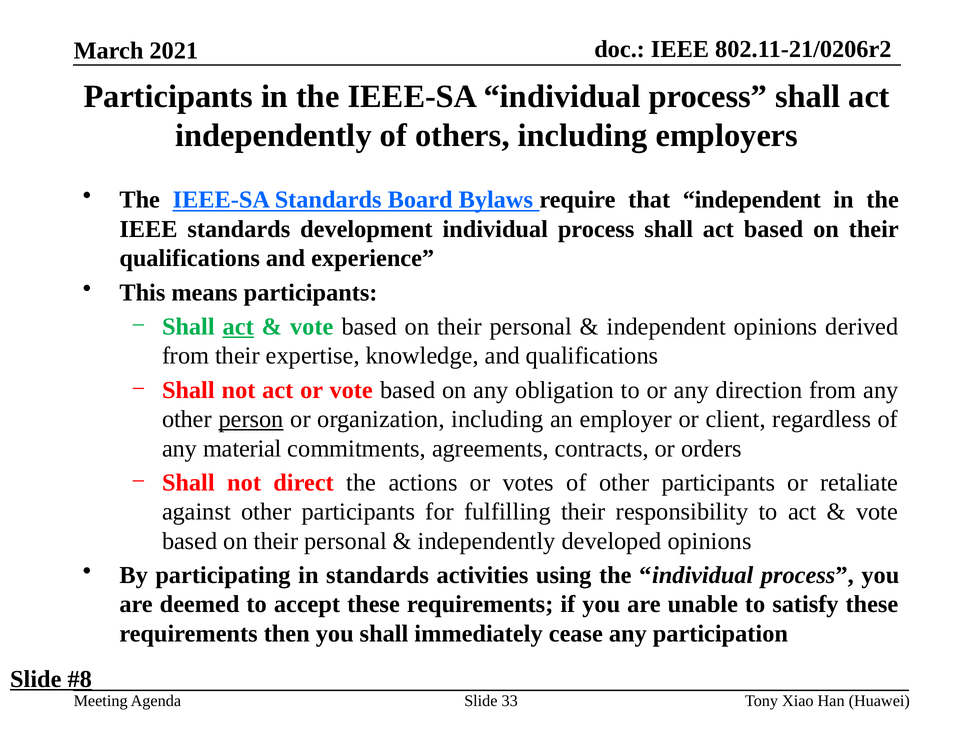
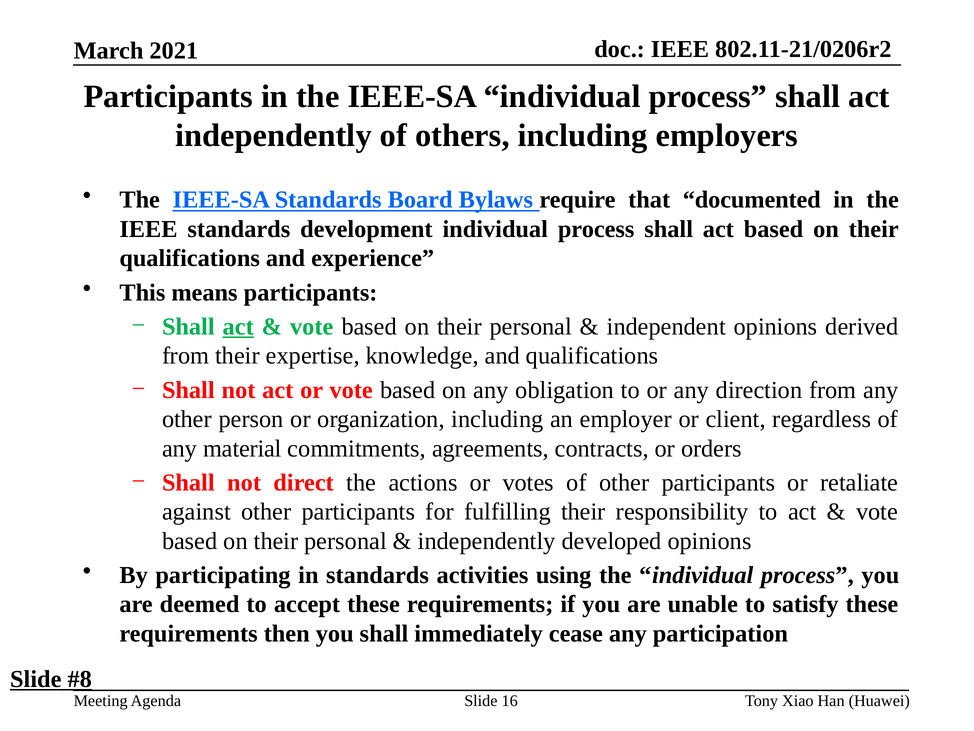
that independent: independent -> documented
person underline: present -> none
33: 33 -> 16
